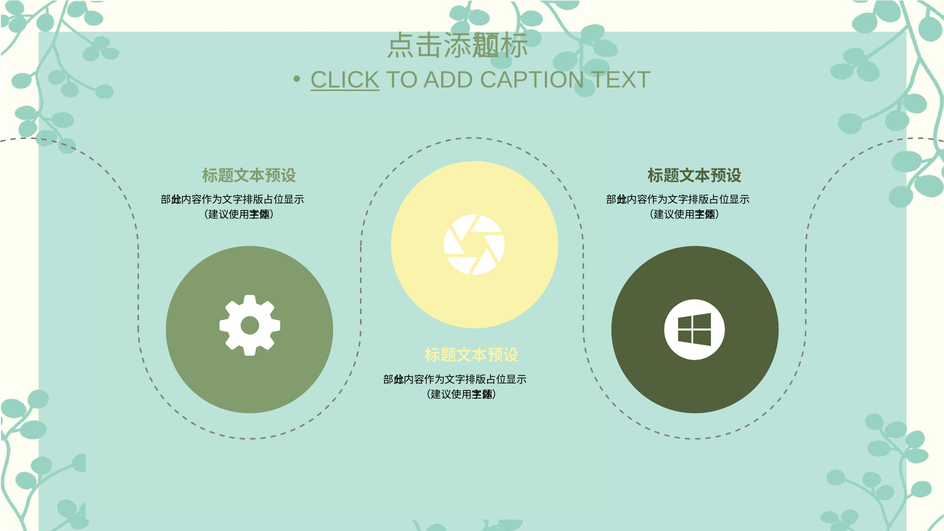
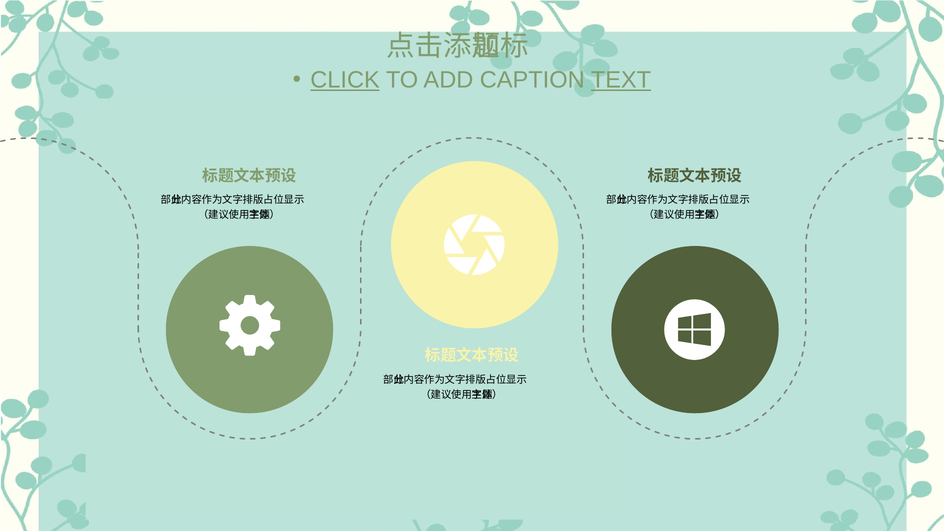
TEXT underline: none -> present
